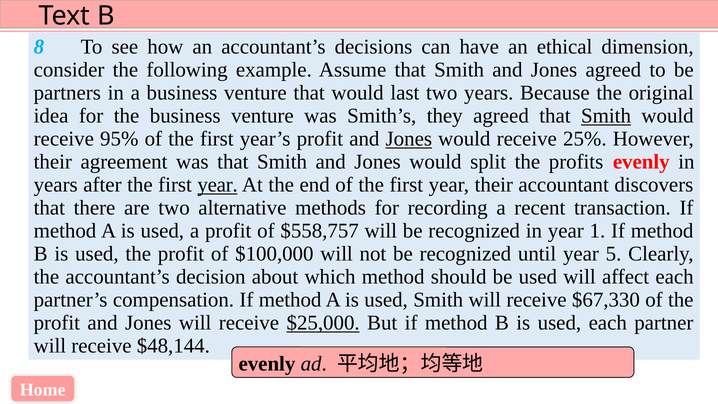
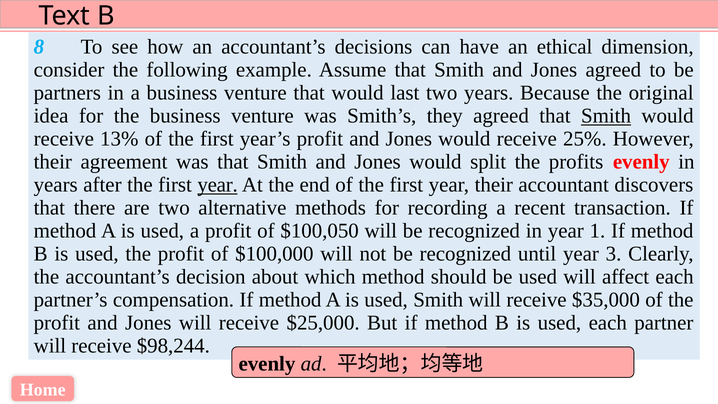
95%: 95% -> 13%
Jones at (409, 139) underline: present -> none
$558,757: $558,757 -> $100,050
5: 5 -> 3
$67,330: $67,330 -> $35,000
$25,000 underline: present -> none
$48,144: $48,144 -> $98,244
